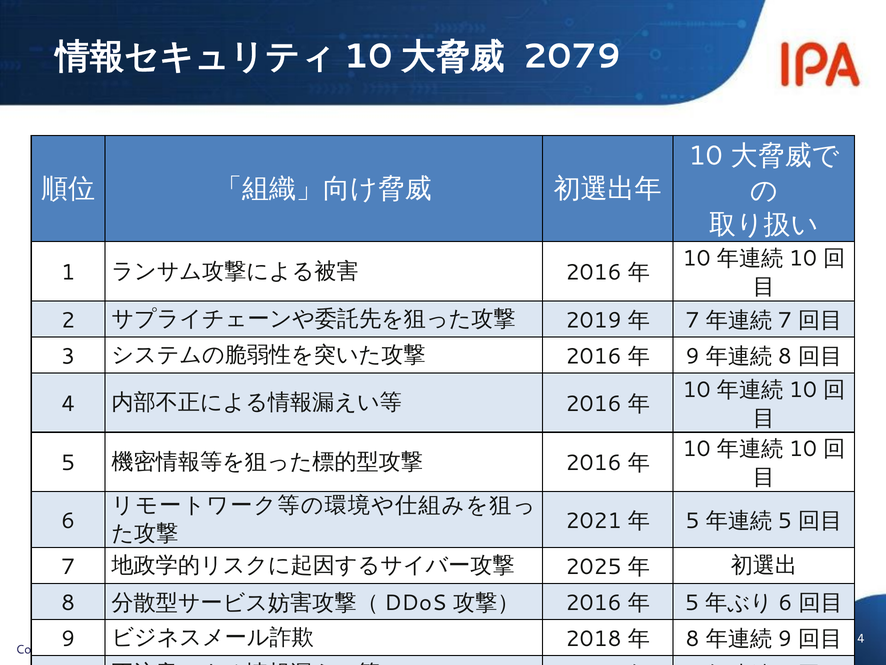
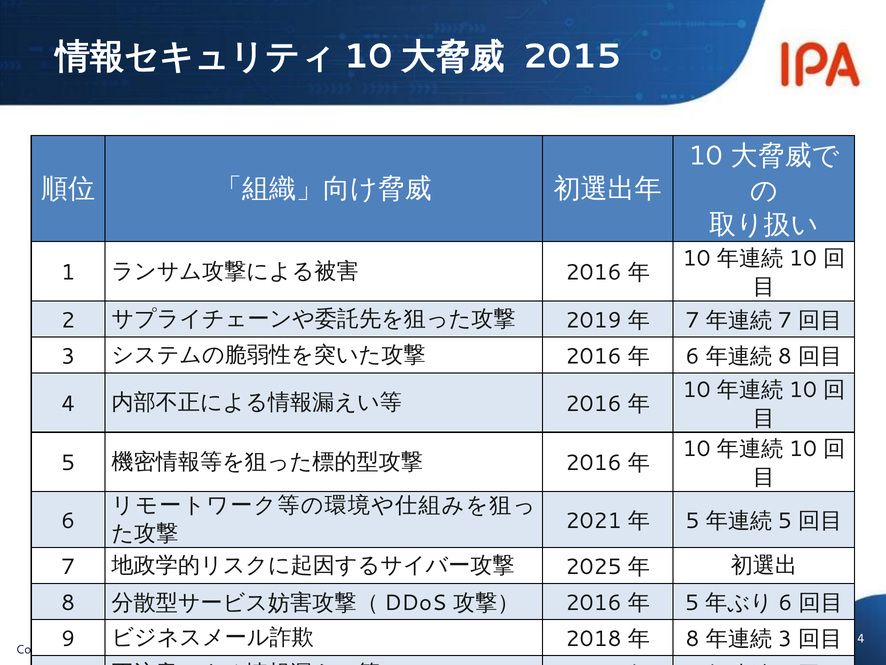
2079: 2079 -> 2015
9 at (693, 356): 9 -> 6
9 at (785, 638): 9 -> 3
